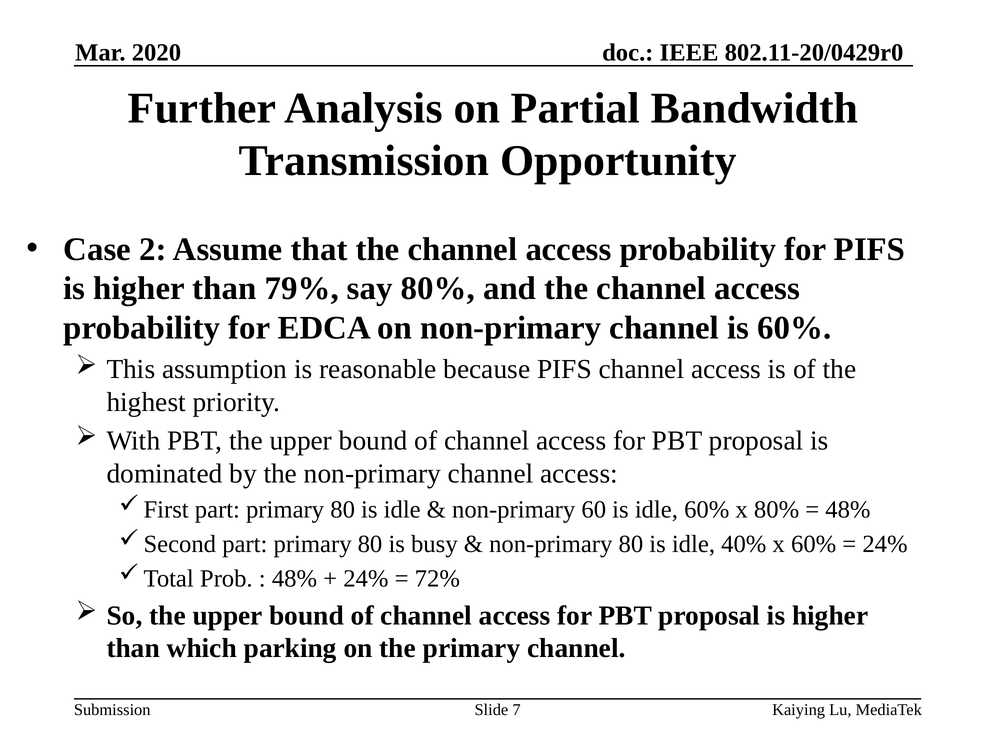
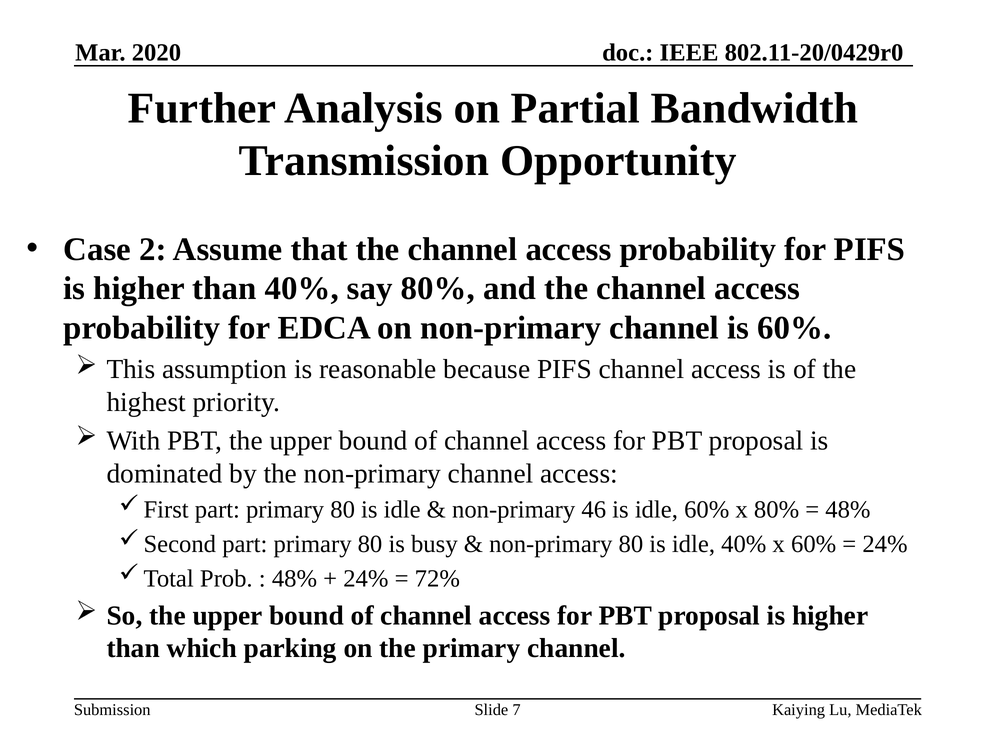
than 79%: 79% -> 40%
60: 60 -> 46
